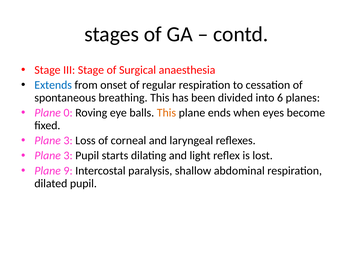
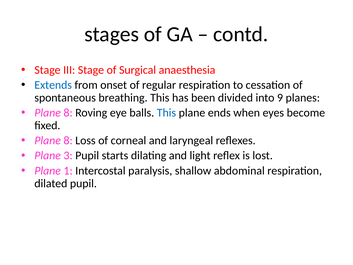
6: 6 -> 9
0 at (68, 113): 0 -> 8
This at (166, 113) colour: orange -> blue
3 at (68, 140): 3 -> 8
9: 9 -> 1
